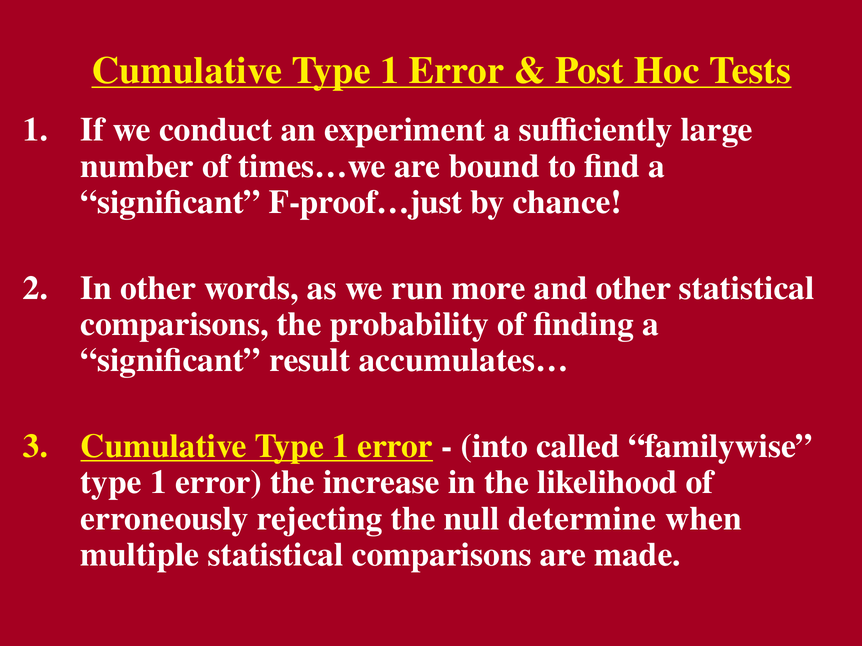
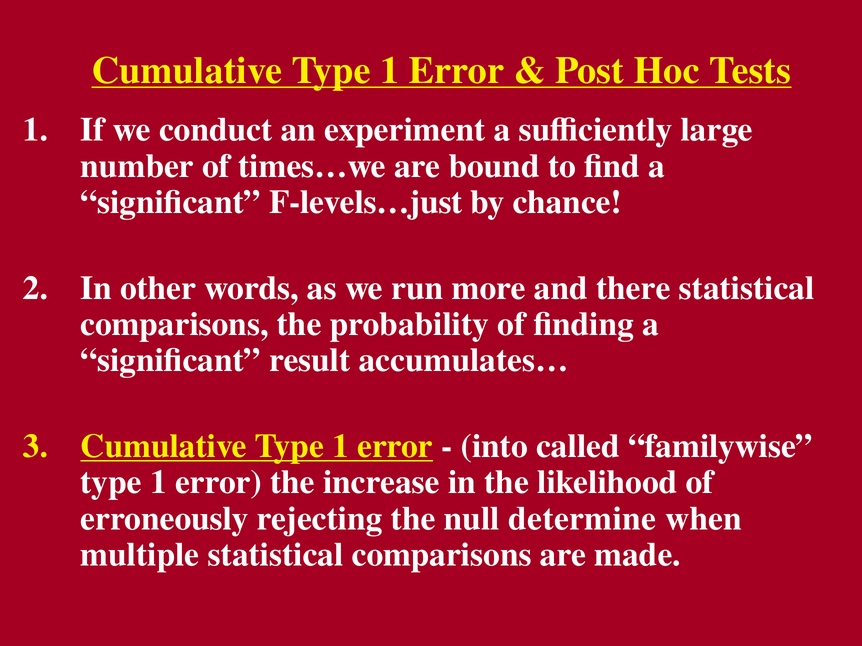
F-proof…just: F-proof…just -> F-levels…just
and other: other -> there
